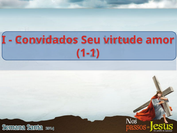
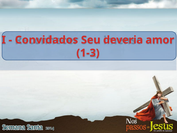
virtude: virtude -> deveria
1-1: 1-1 -> 1-3
